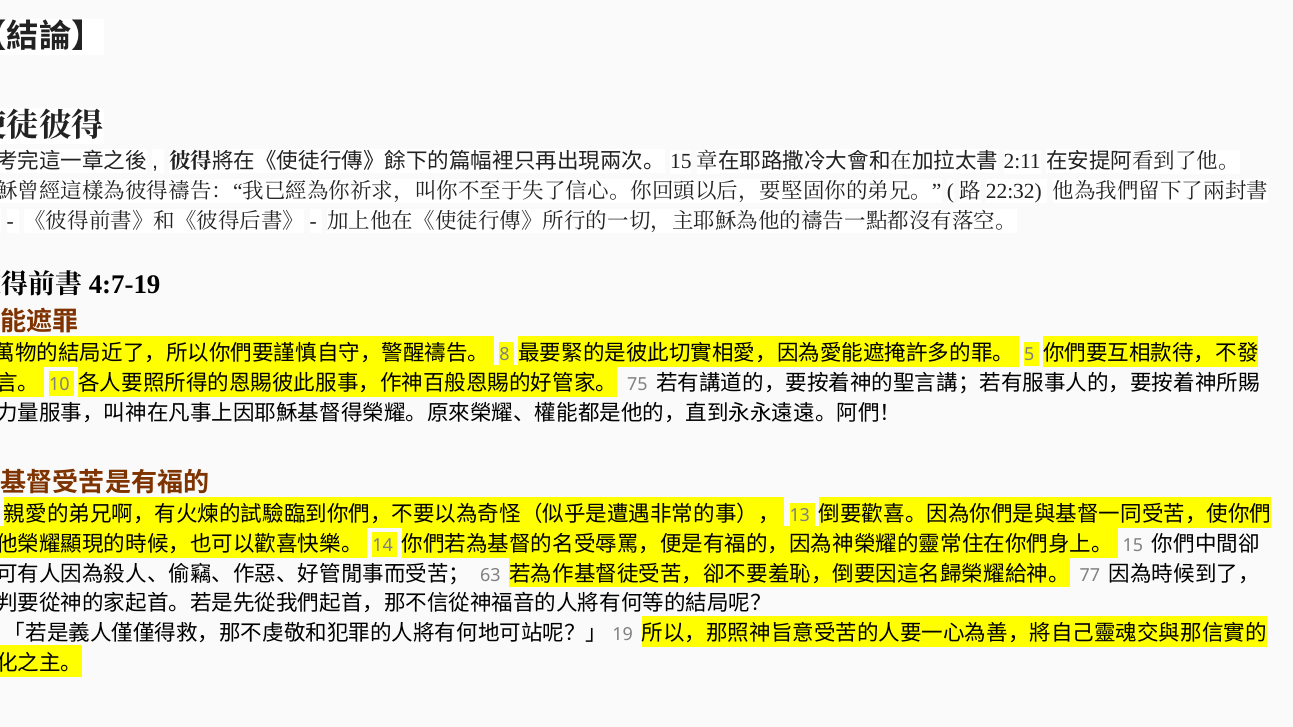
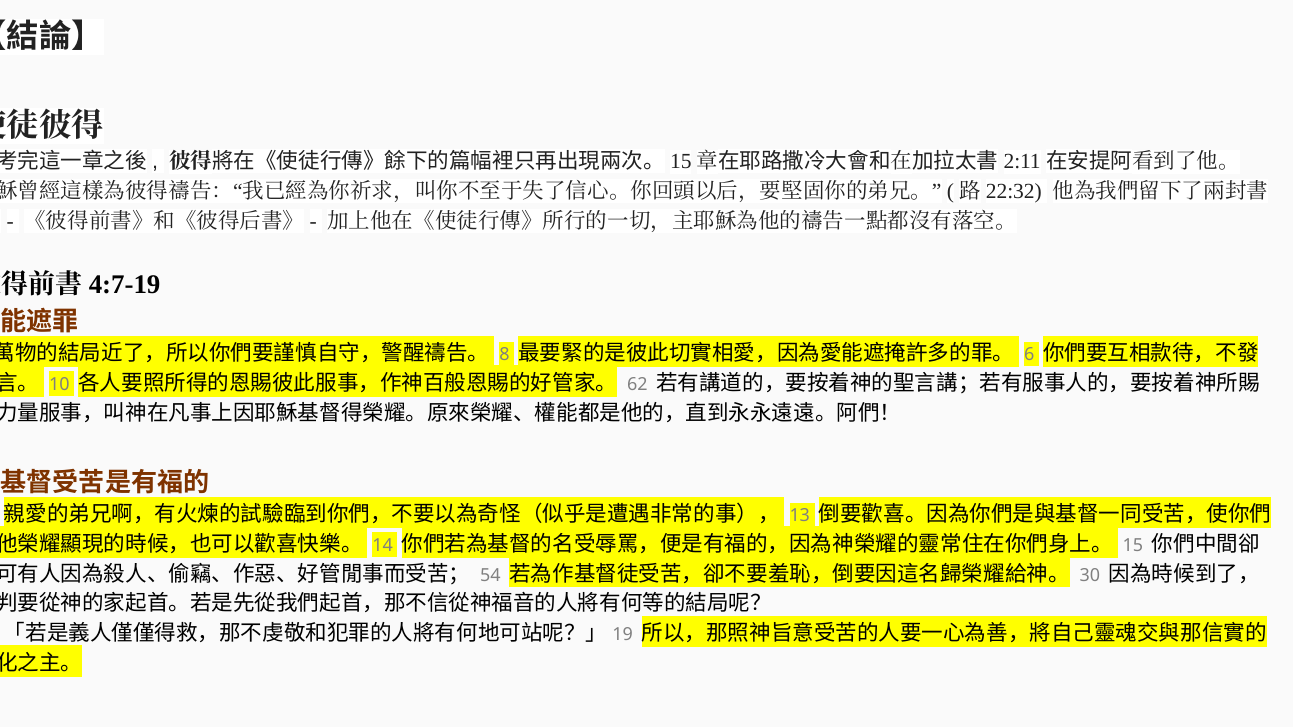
5: 5 -> 6
75: 75 -> 62
63: 63 -> 54
77: 77 -> 30
